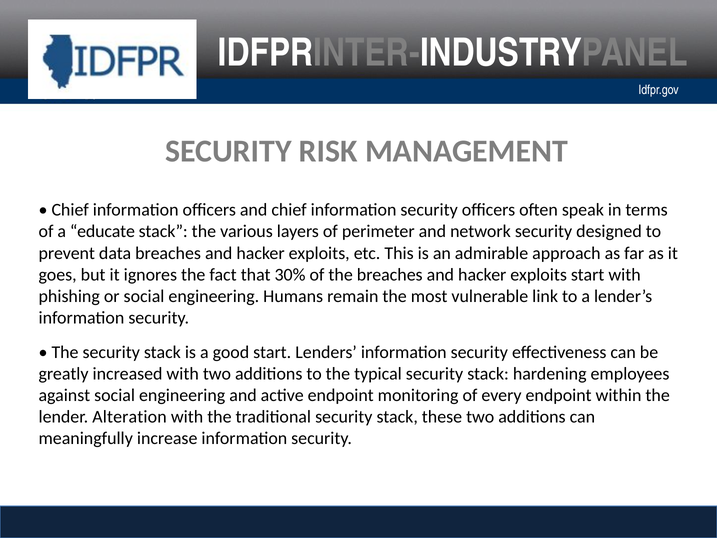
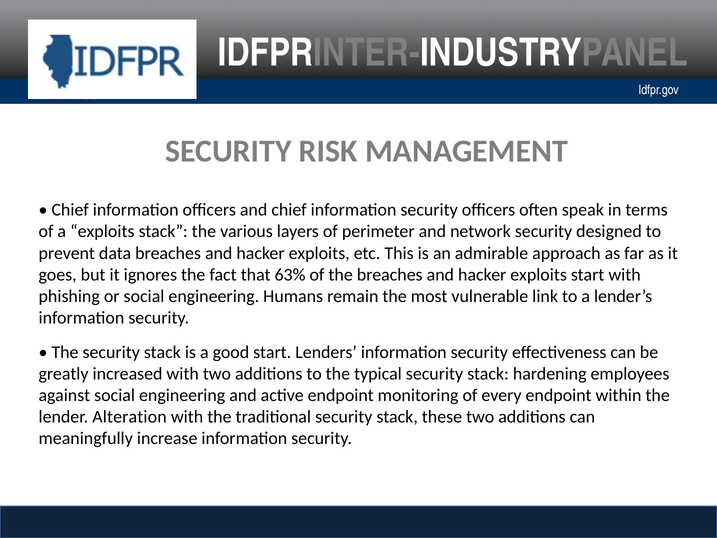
a educate: educate -> exploits
30%: 30% -> 63%
